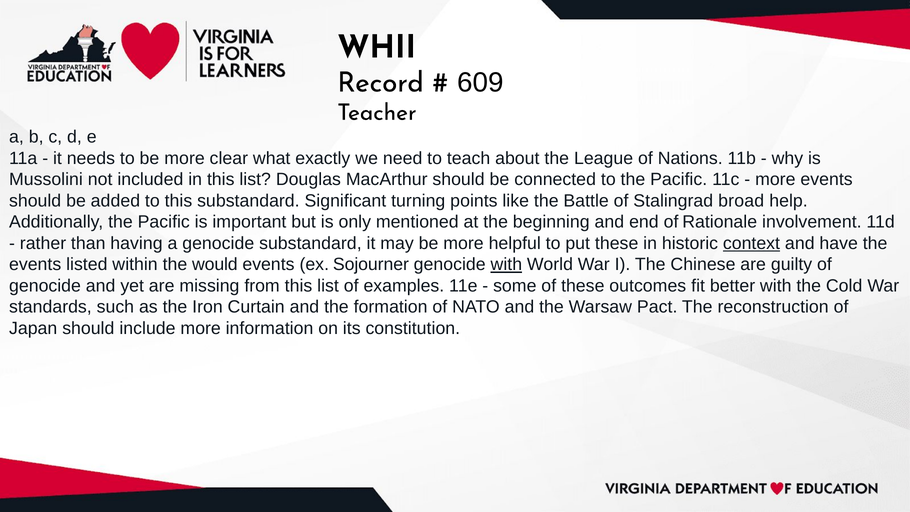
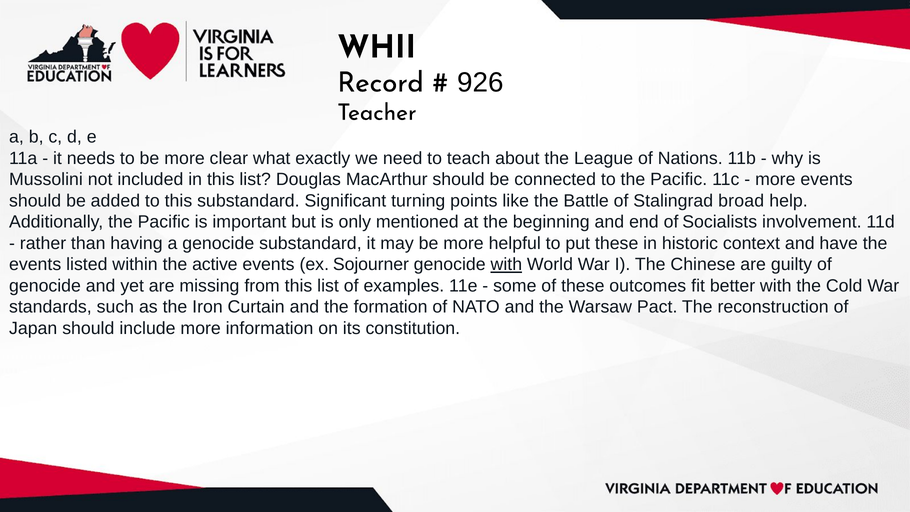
609: 609 -> 926
Rationale: Rationale -> Socialists
context underline: present -> none
would: would -> active
